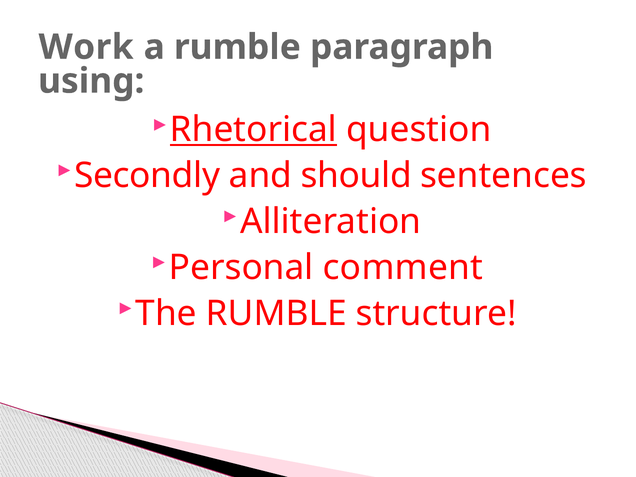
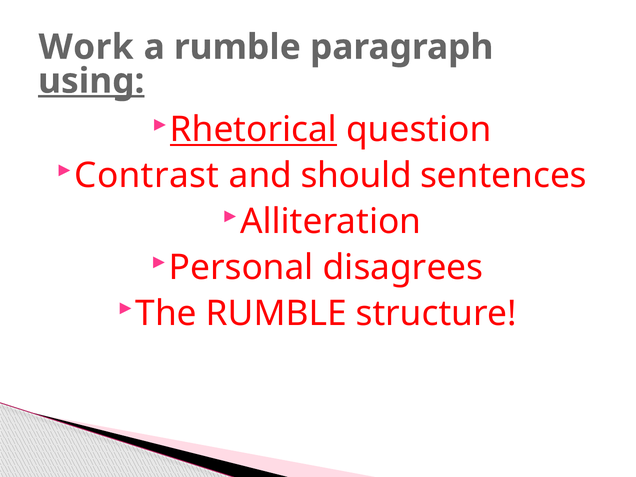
using underline: none -> present
Secondly: Secondly -> Contrast
comment: comment -> disagrees
